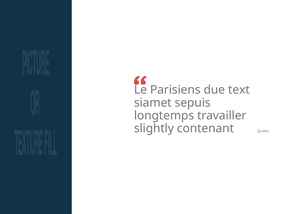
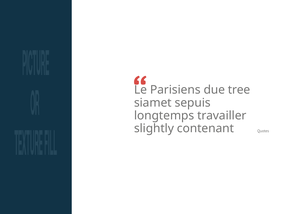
text: text -> tree
